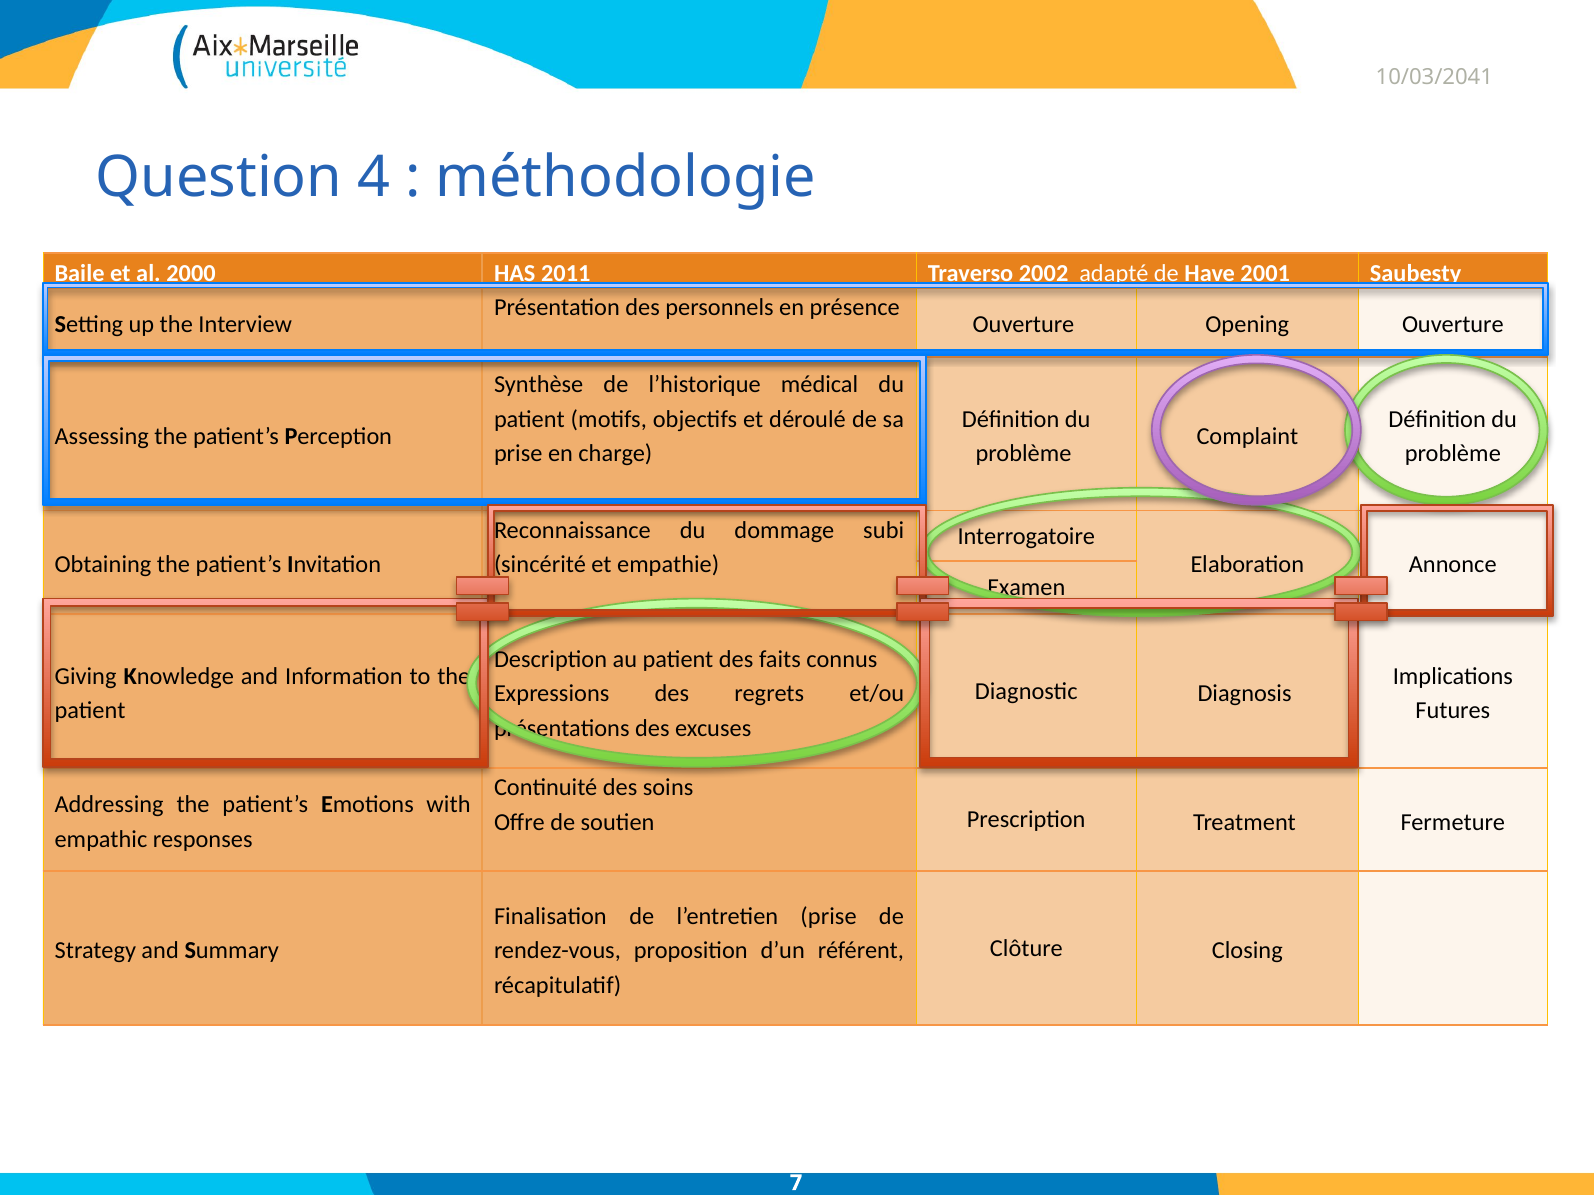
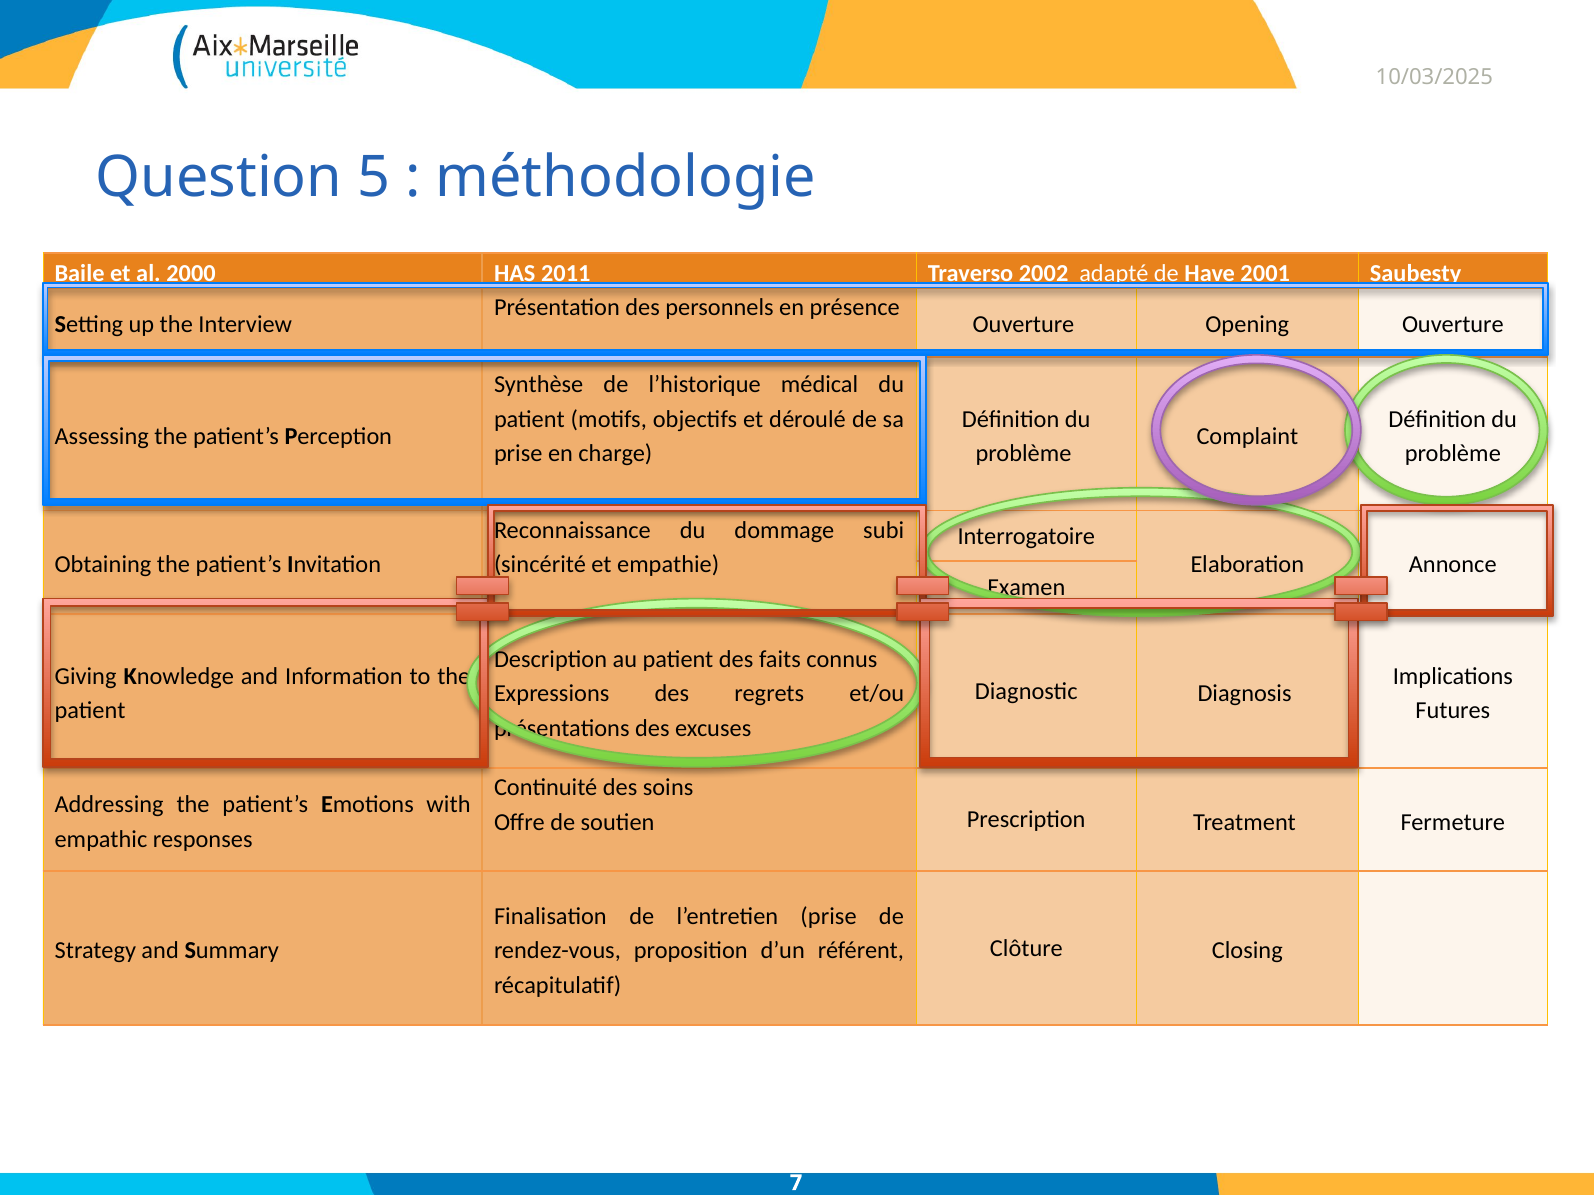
10/03/2041: 10/03/2041 -> 10/03/2025
4: 4 -> 5
